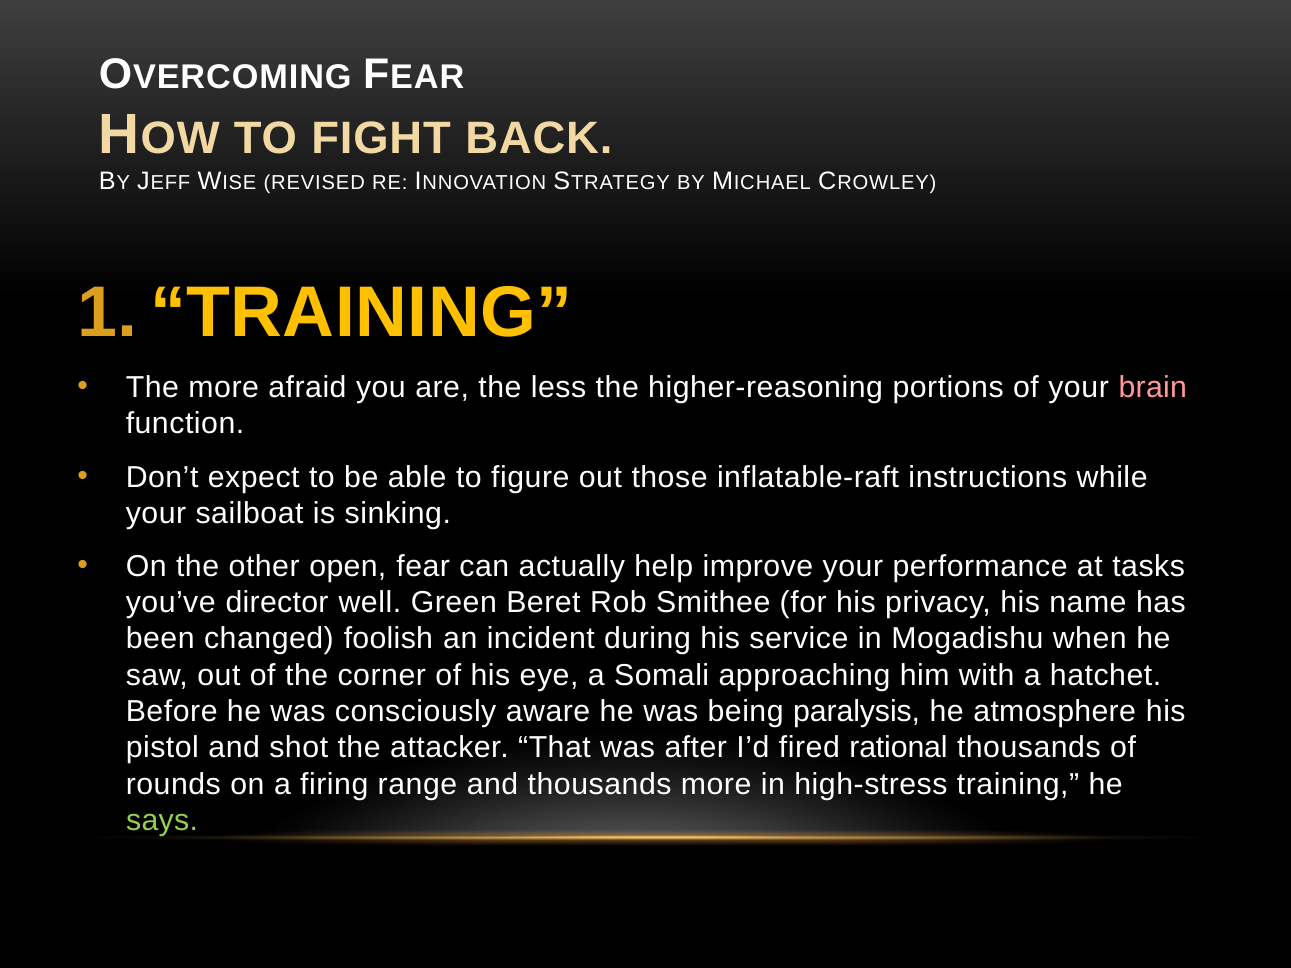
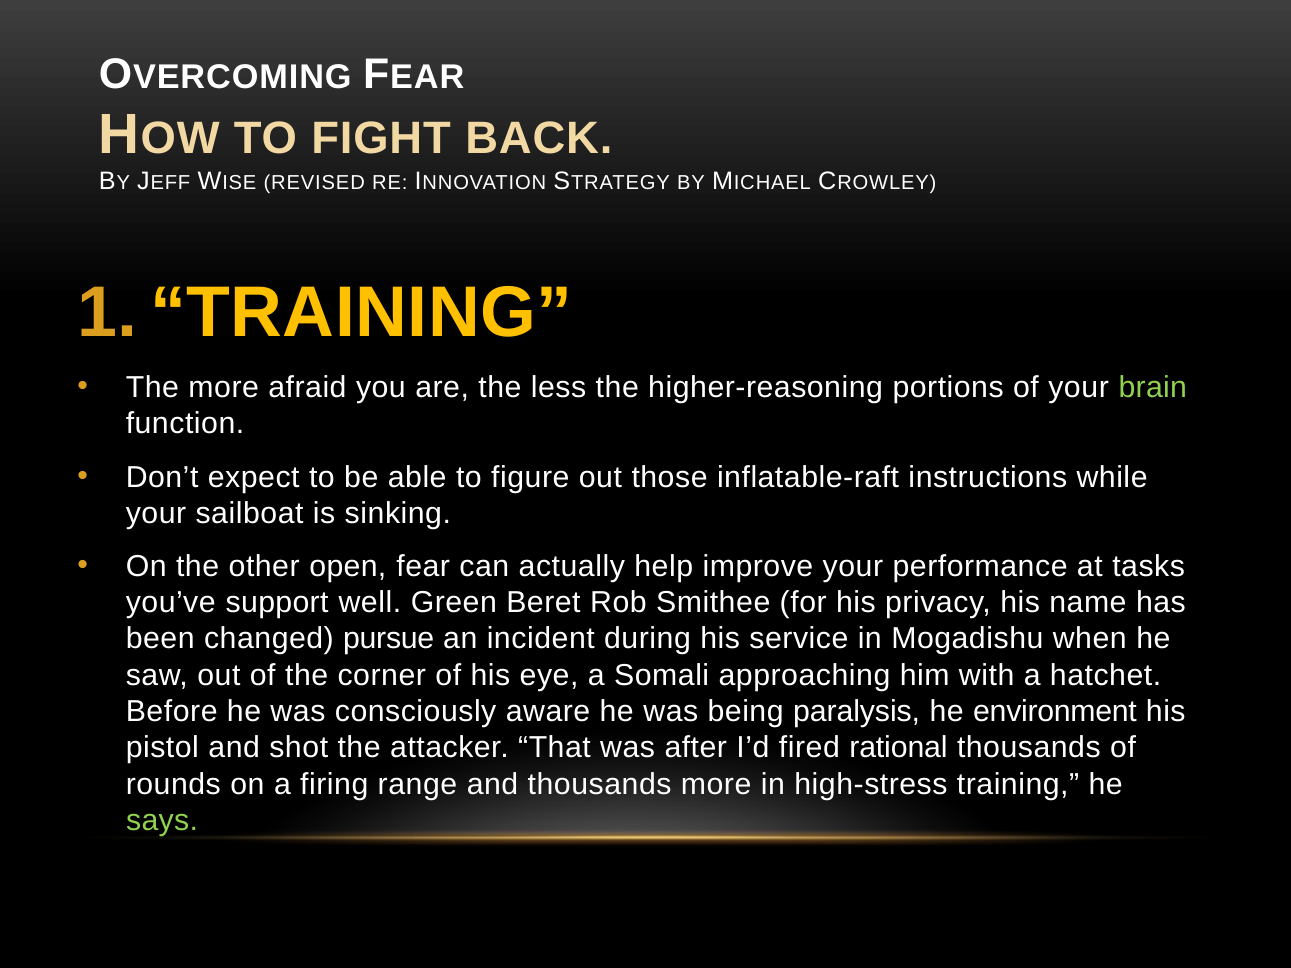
brain colour: pink -> light green
director: director -> support
foolish: foolish -> pursue
atmosphere: atmosphere -> environment
